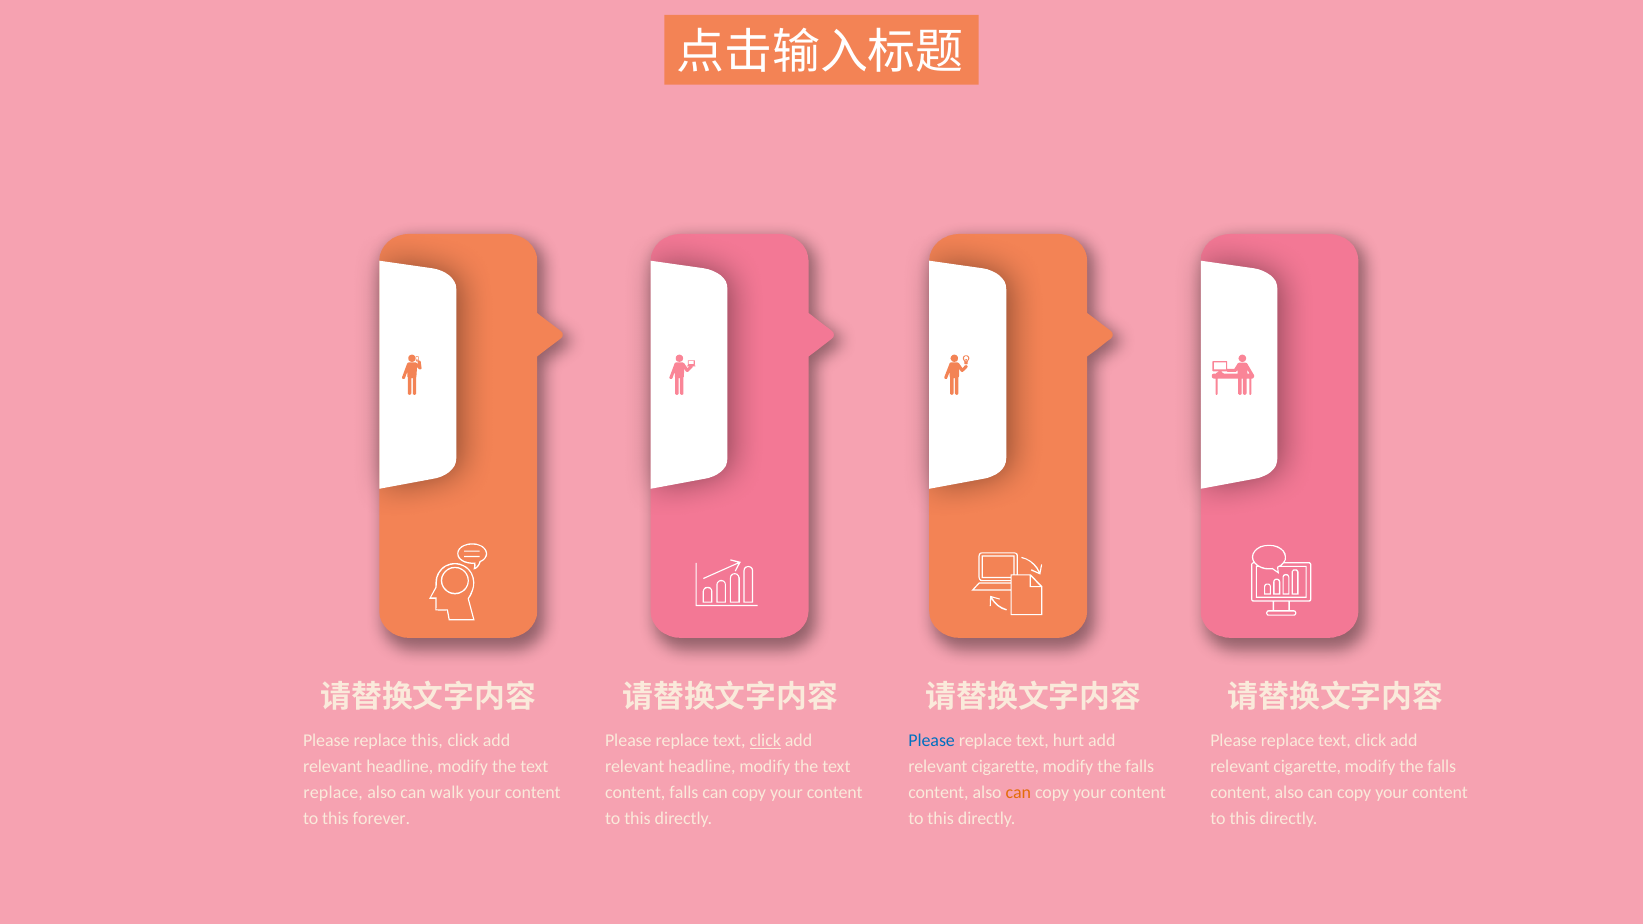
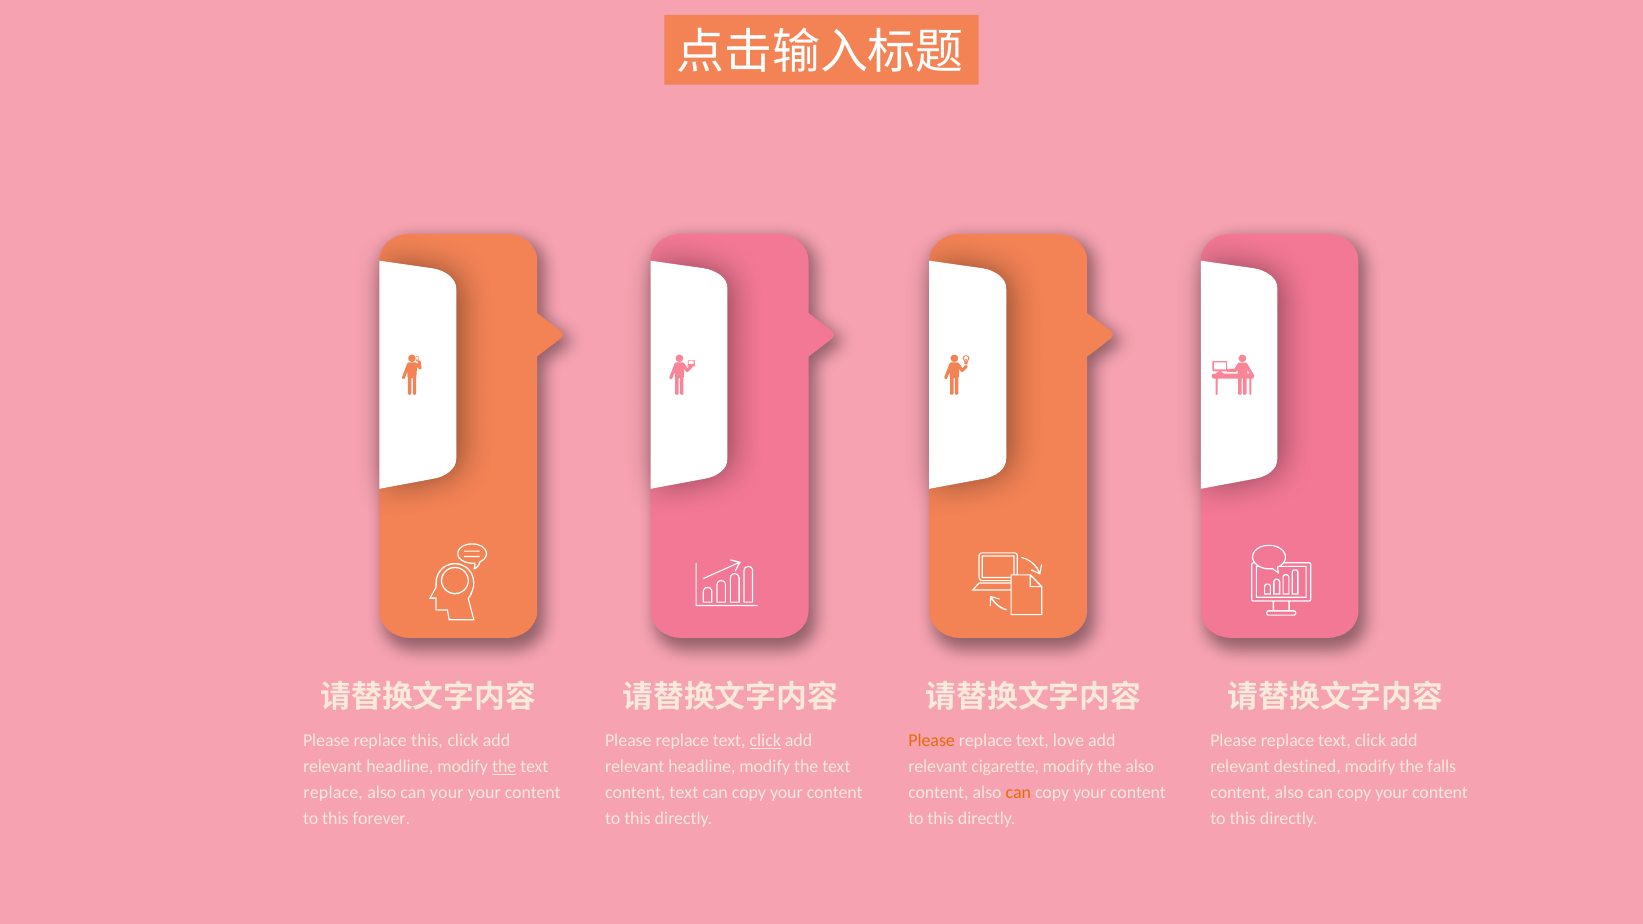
Please at (932, 741) colour: blue -> orange
hurt: hurt -> love
the at (504, 767) underline: none -> present
falls at (1140, 767): falls -> also
cigarette at (1307, 767): cigarette -> destined
can walk: walk -> your
content falls: falls -> text
